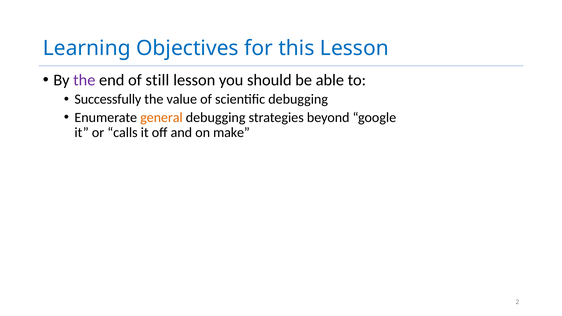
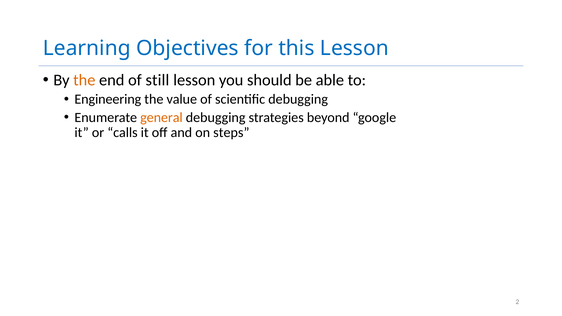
the at (84, 80) colour: purple -> orange
Successfully: Successfully -> Engineering
make: make -> steps
